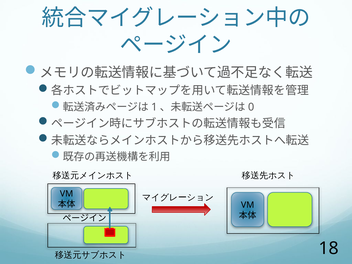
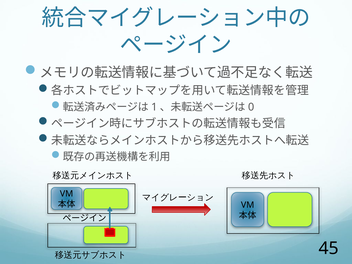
18: 18 -> 45
